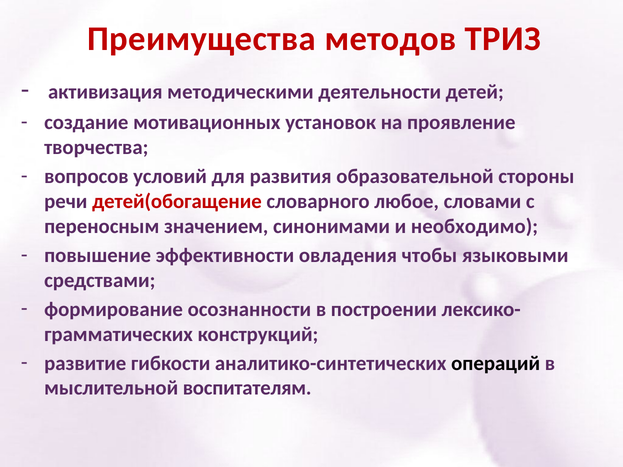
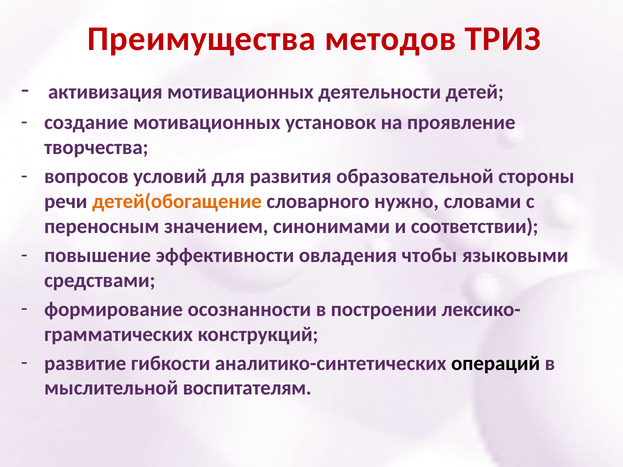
активизация методическими: методическими -> мотивационных
детей(обогащение colour: red -> orange
любое: любое -> нужно
необходимо: необходимо -> соответствии
